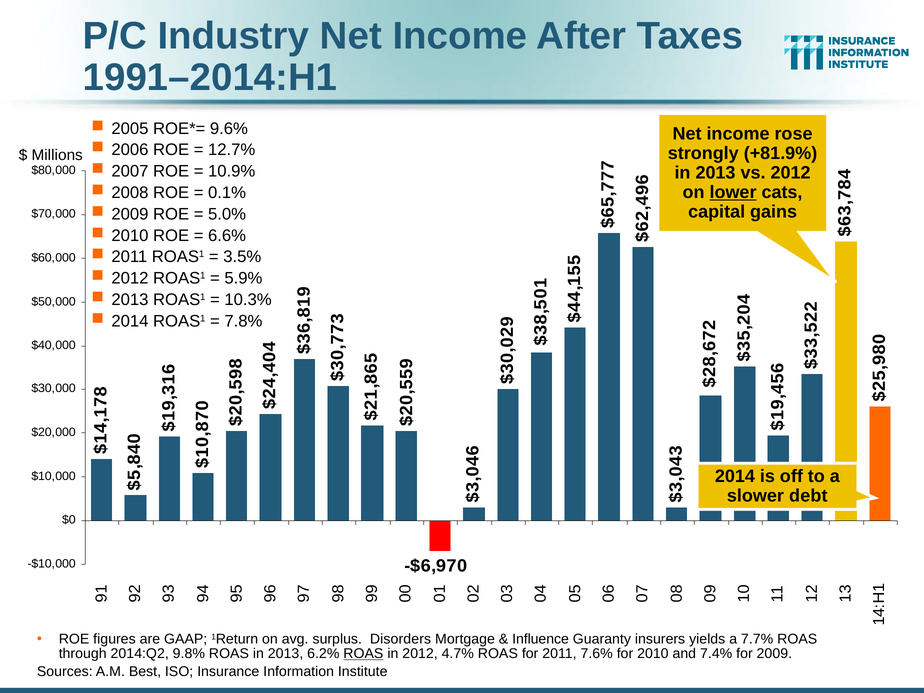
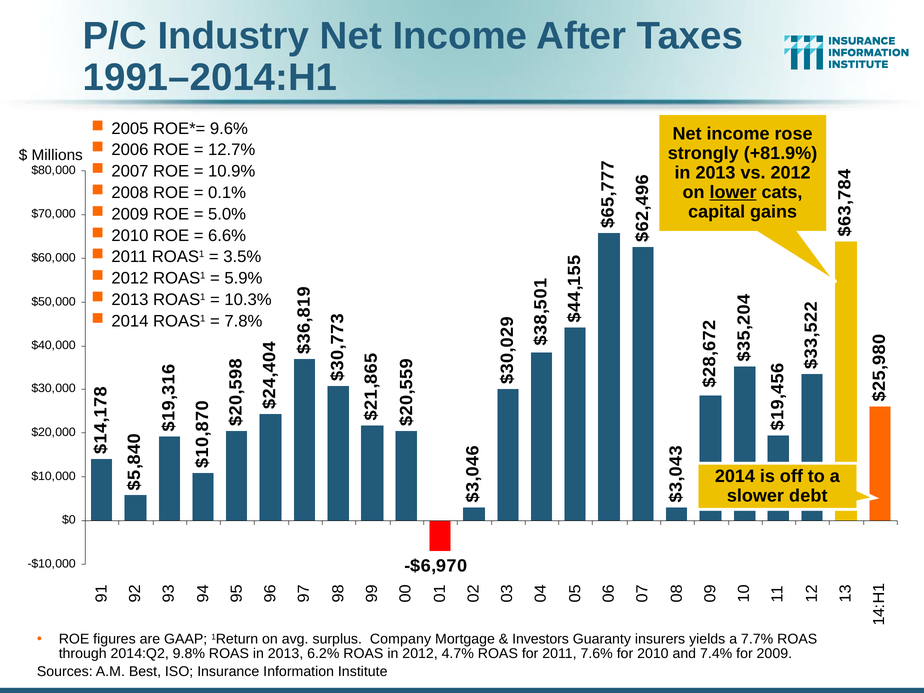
Disorders: Disorders -> Company
Influence: Influence -> Investors
ROAS at (363, 654) underline: present -> none
